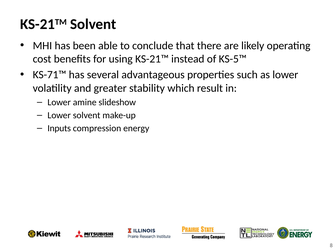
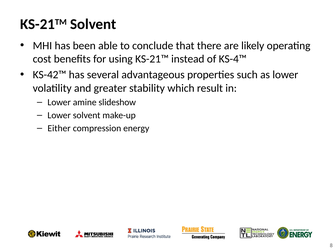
KS-5™: KS-5™ -> KS-4™
KS-71™: KS-71™ -> KS-42™
Inputs: Inputs -> Either
